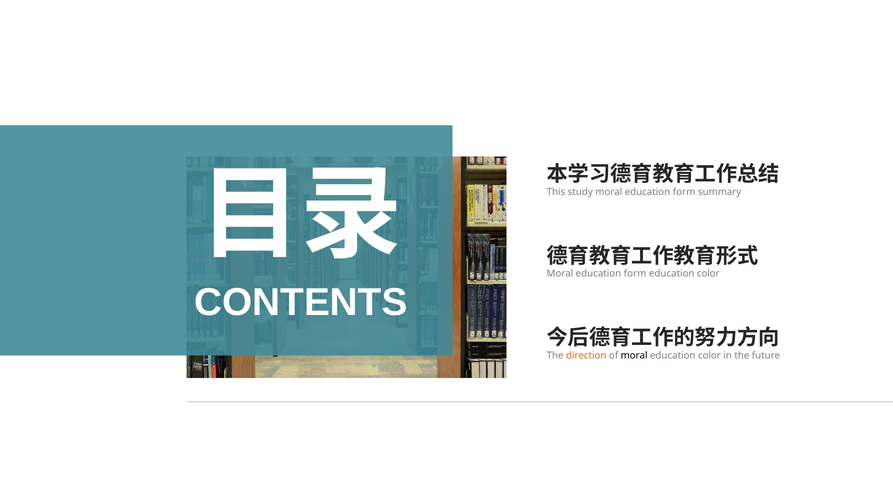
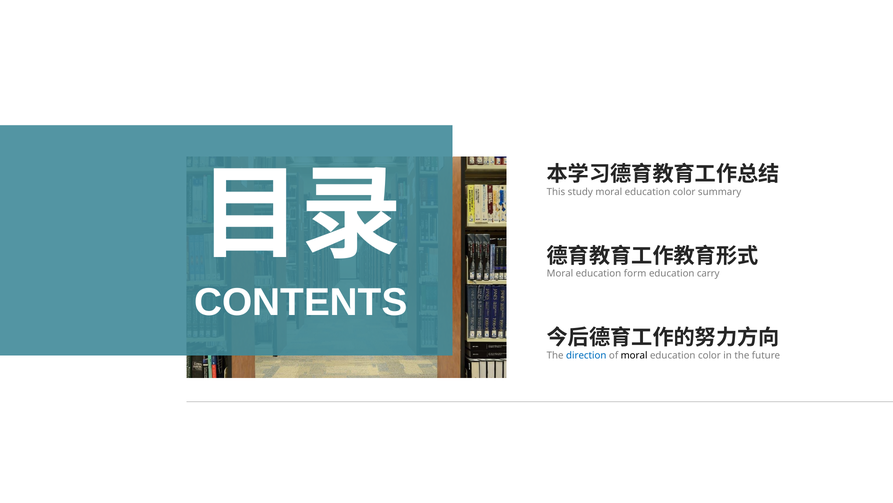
study moral education form: form -> color
color at (708, 273): color -> carry
direction colour: orange -> blue
